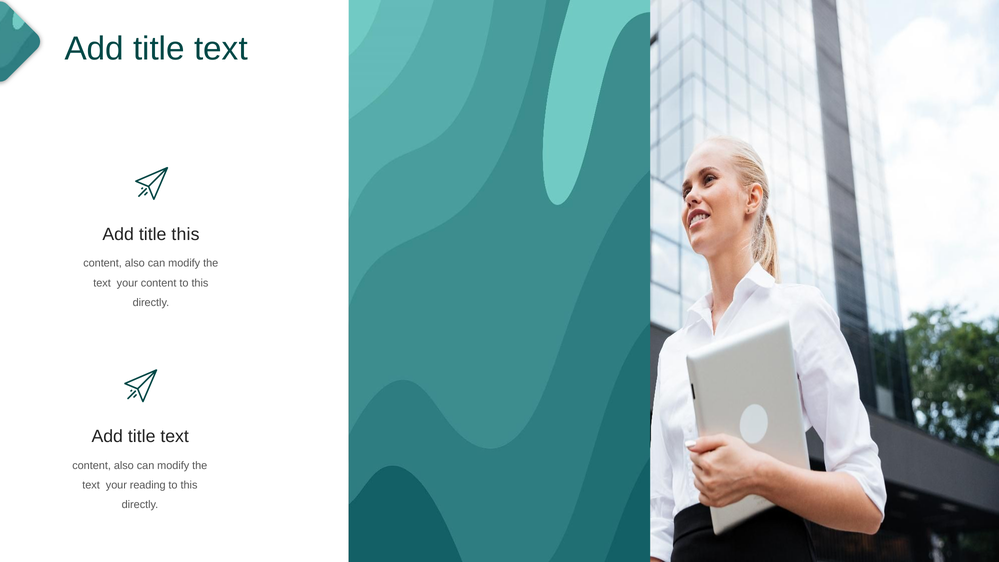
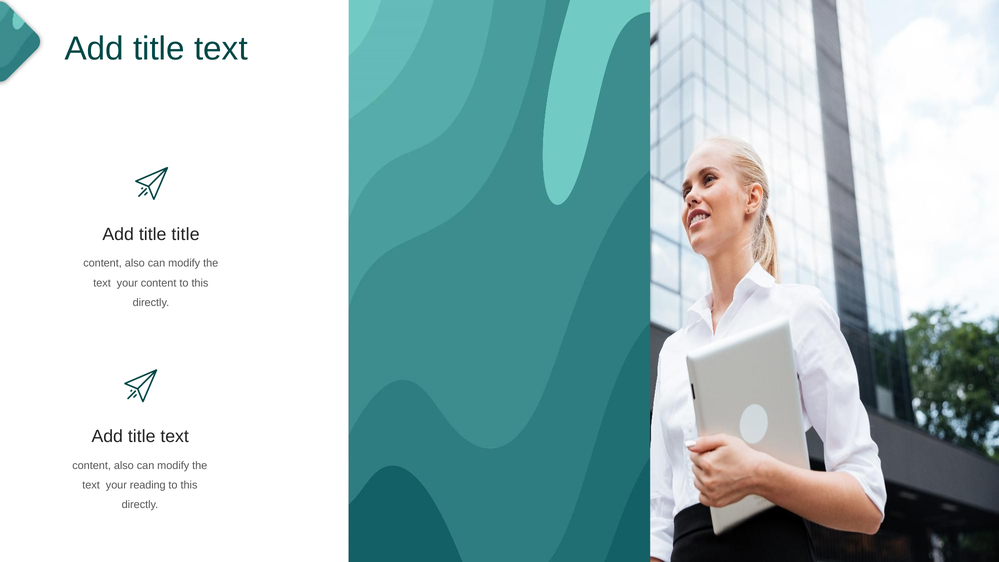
title this: this -> title
